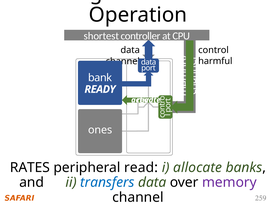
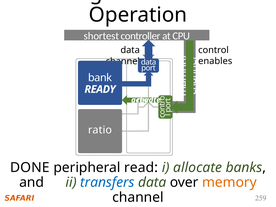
harmful: harmful -> enables
ones: ones -> ratio
RATES: RATES -> DONE
memory colour: purple -> orange
